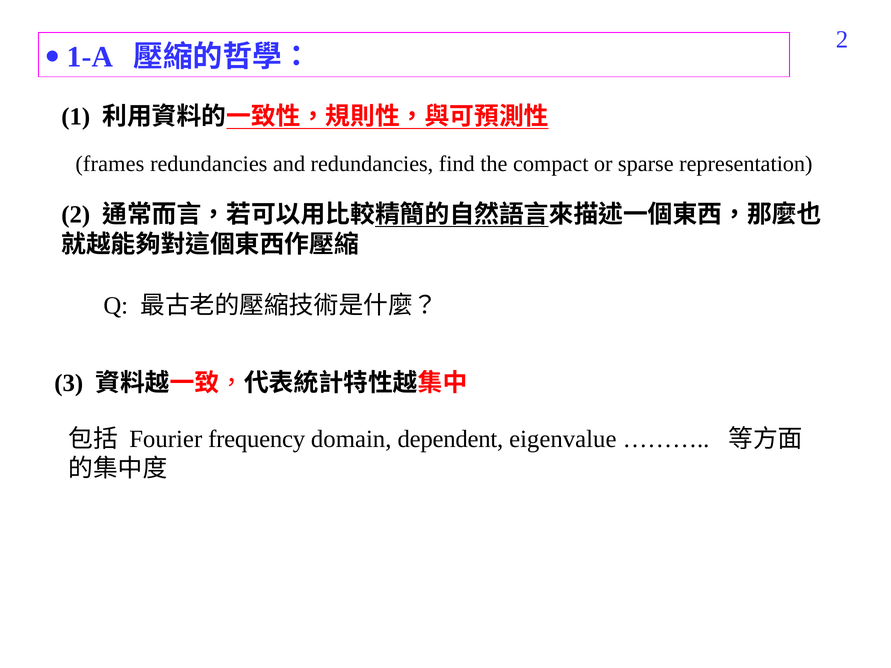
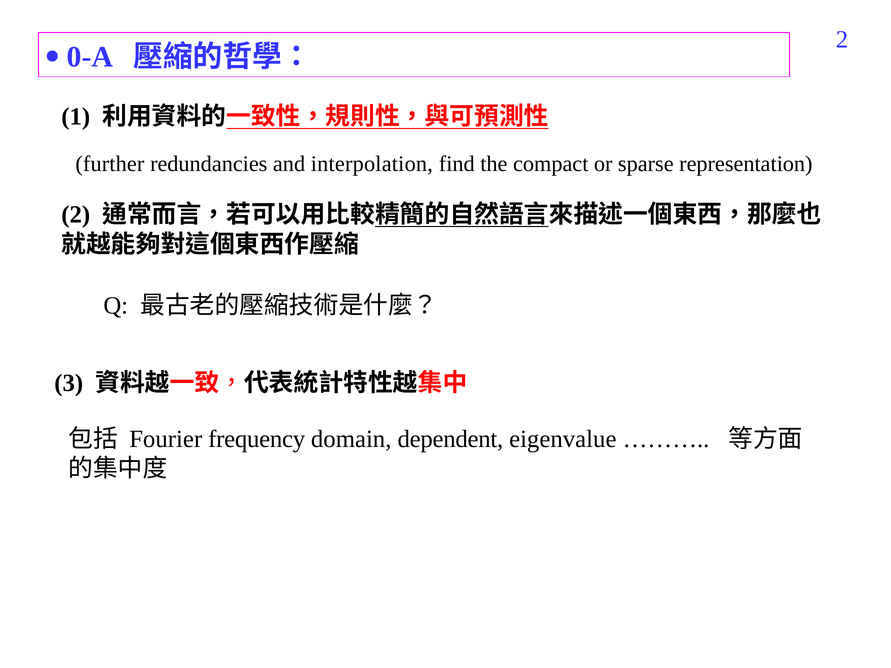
1-A: 1-A -> 0-A
frames: frames -> further
and redundancies: redundancies -> interpolation
